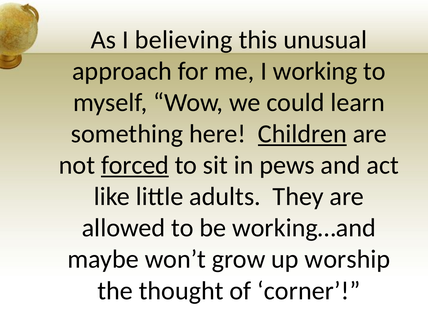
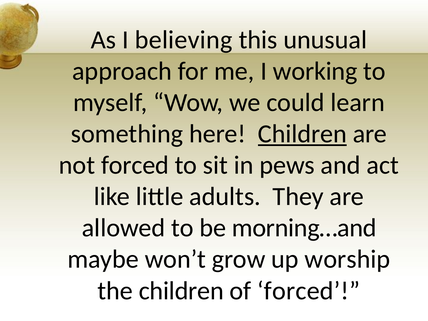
forced at (135, 165) underline: present -> none
working…and: working…and -> morning…and
the thought: thought -> children
of corner: corner -> forced
